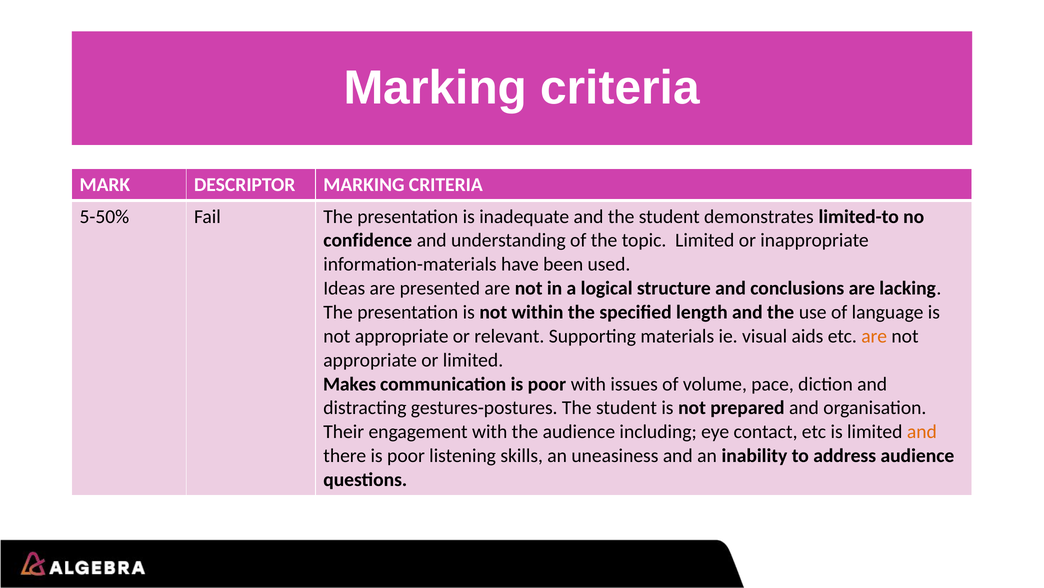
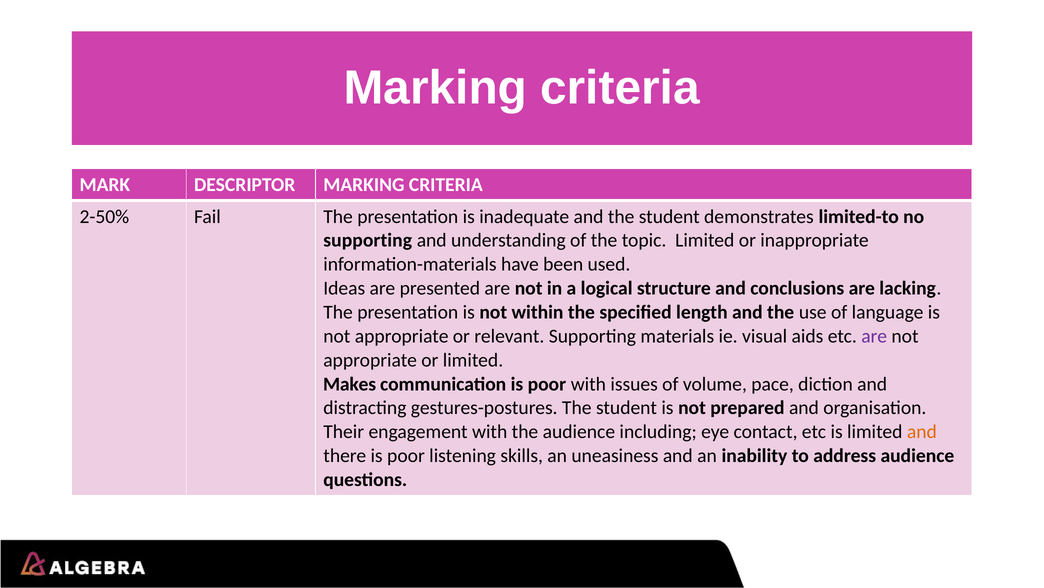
5-50%: 5-50% -> 2-50%
confidence at (368, 240): confidence -> supporting
are at (874, 336) colour: orange -> purple
